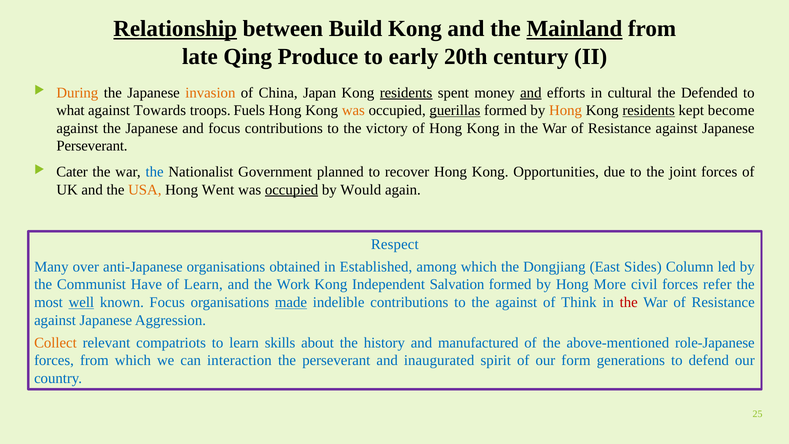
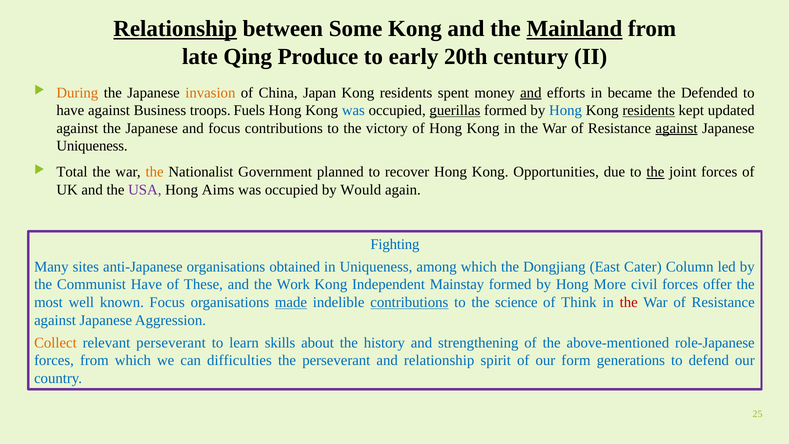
Build: Build -> Some
residents at (406, 93) underline: present -> none
cultural: cultural -> became
what at (70, 110): what -> have
Towards: Towards -> Business
was at (353, 110) colour: orange -> blue
Hong at (566, 110) colour: orange -> blue
become: become -> updated
against at (677, 128) underline: none -> present
Perseverant at (92, 146): Perseverant -> Uniqueness
Cater: Cater -> Total
the at (155, 172) colour: blue -> orange
the at (655, 172) underline: none -> present
USA colour: orange -> purple
Went: Went -> Aims
occupied at (292, 190) underline: present -> none
Respect: Respect -> Fighting
over: over -> sites
in Established: Established -> Uniqueness
Sides: Sides -> Cater
of Learn: Learn -> These
Salvation: Salvation -> Mainstay
refer: refer -> offer
well underline: present -> none
contributions at (409, 302) underline: none -> present
the against: against -> science
relevant compatriots: compatriots -> perseverant
manufactured: manufactured -> strengthening
interaction: interaction -> difficulties
and inaugurated: inaugurated -> relationship
